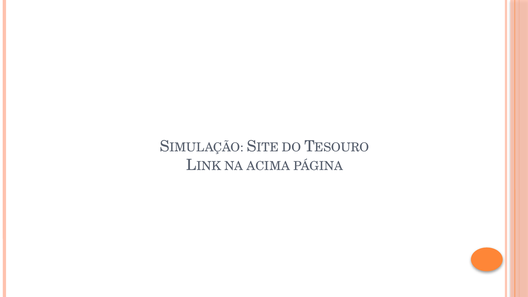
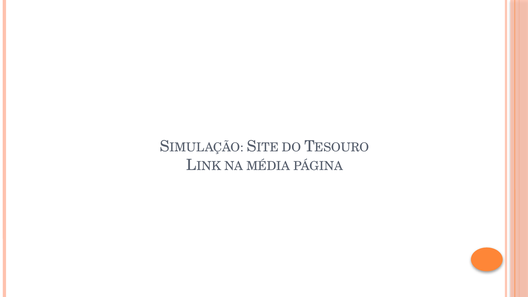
ACIMA: ACIMA -> MÉDIA
